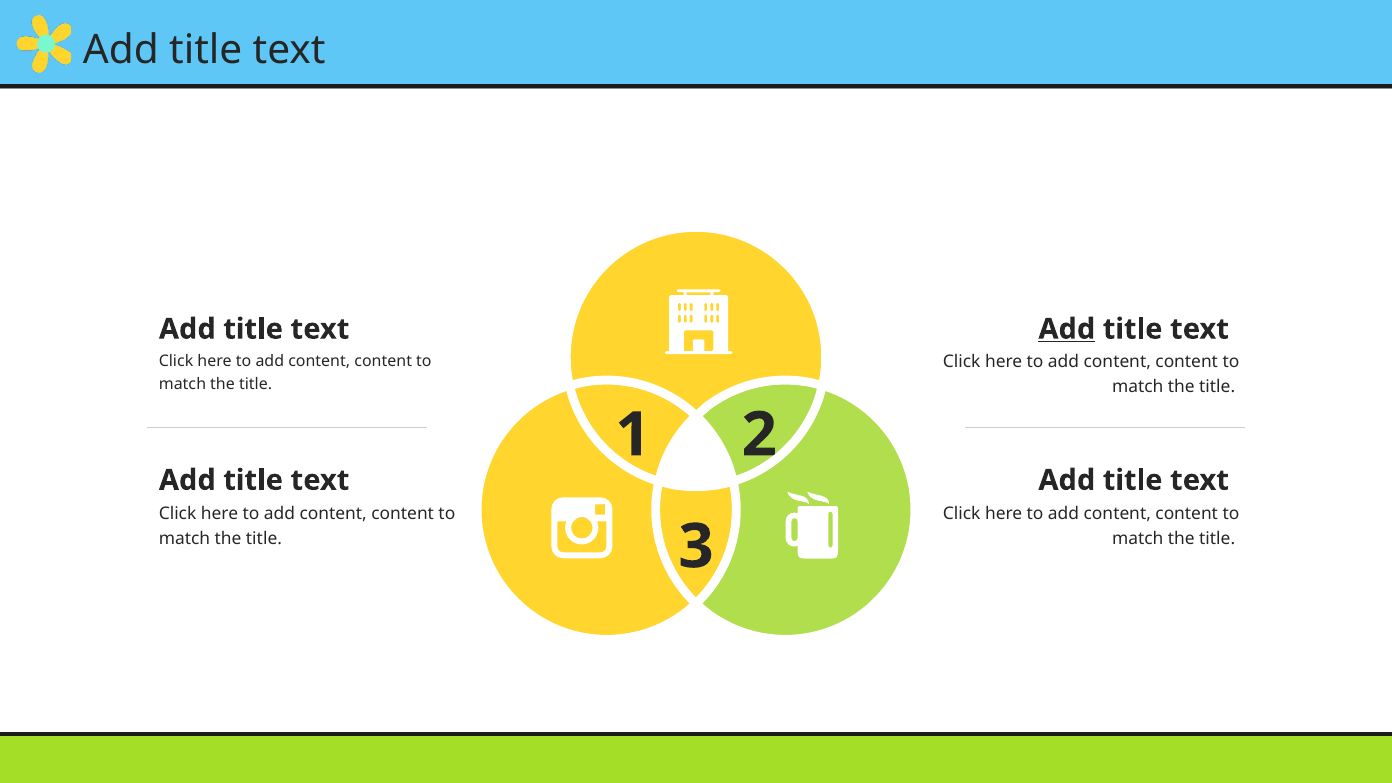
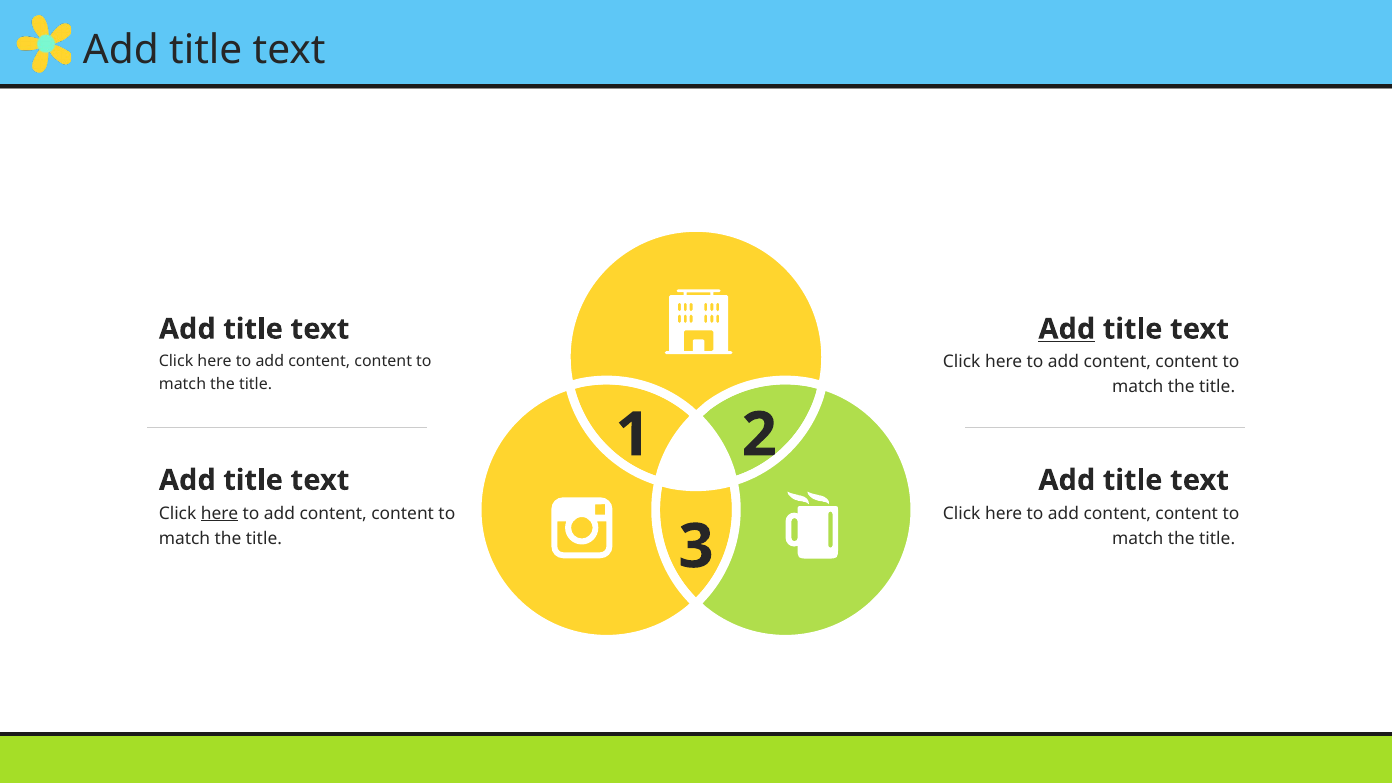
here at (220, 513) underline: none -> present
